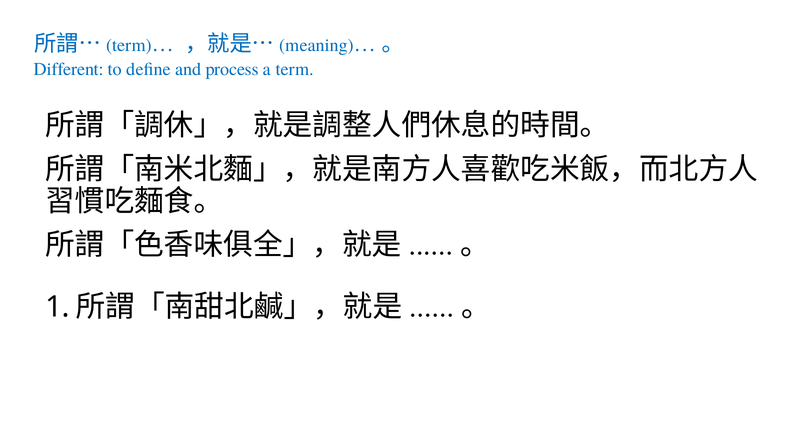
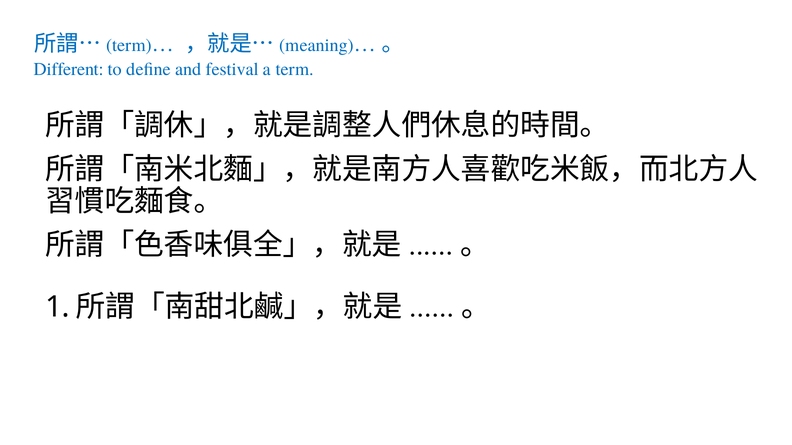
process: process -> festival
